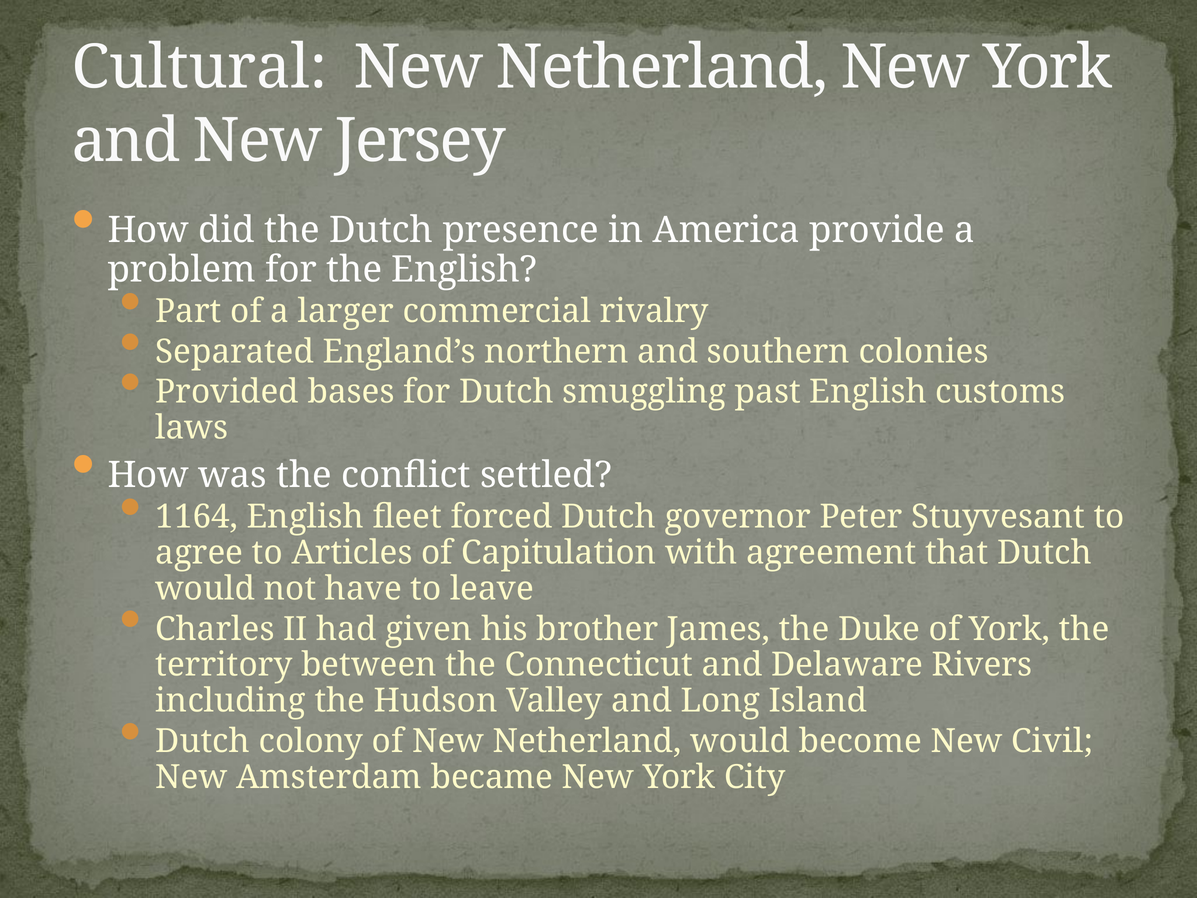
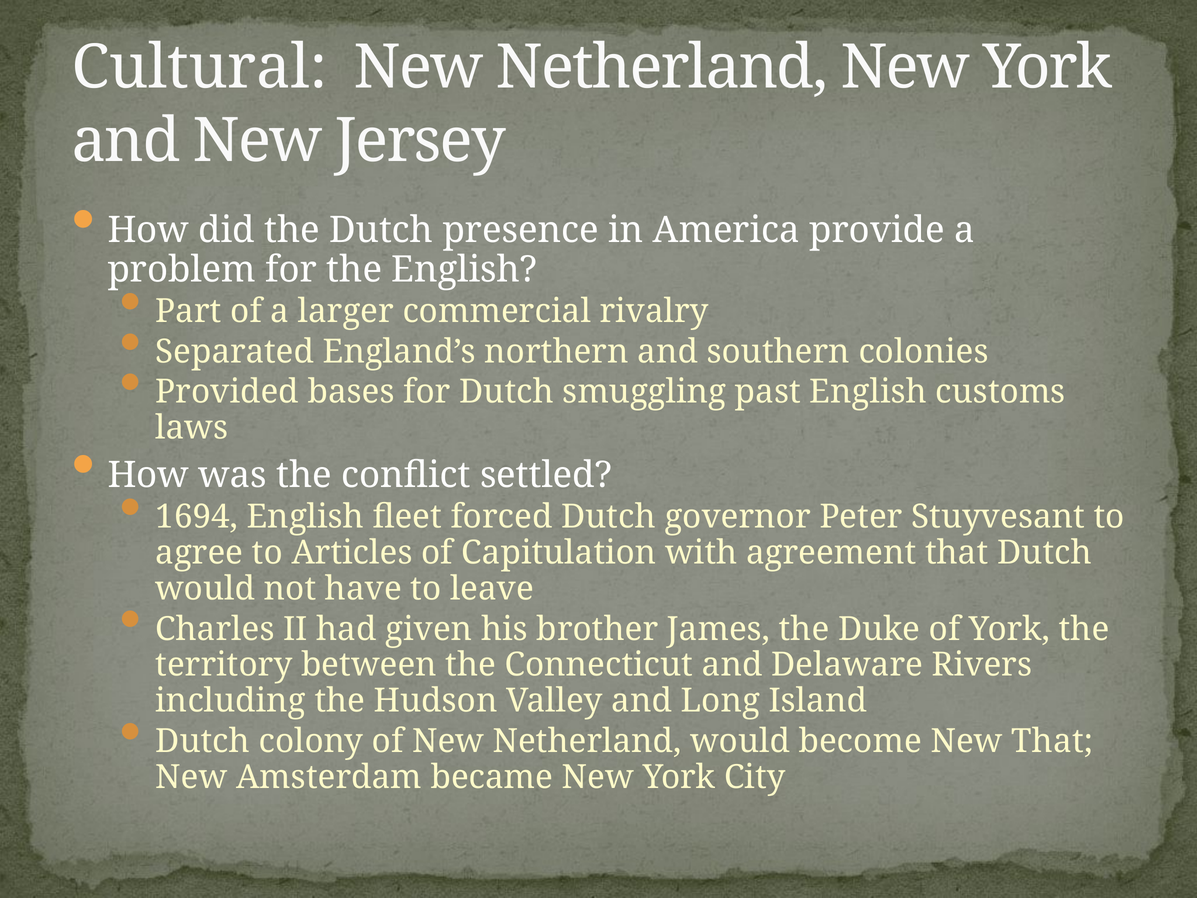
1164: 1164 -> 1694
New Civil: Civil -> That
